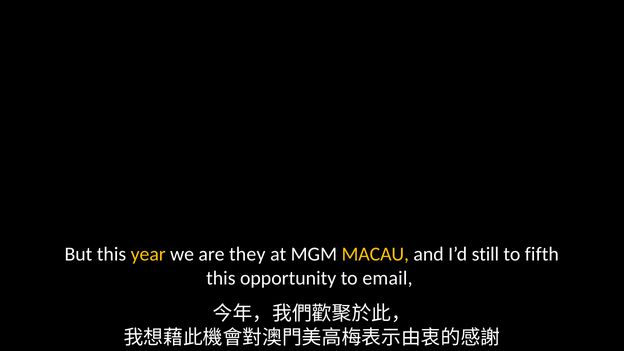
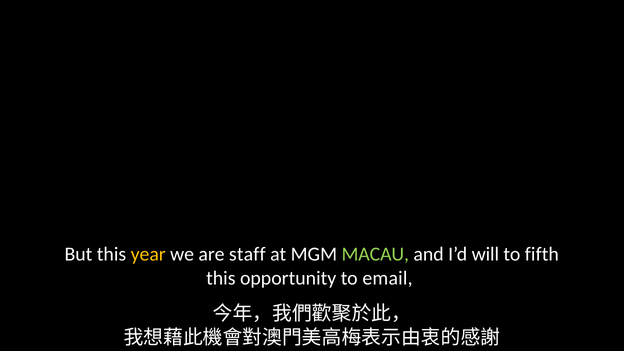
they: they -> staff
MACAU colour: yellow -> light green
still: still -> will
